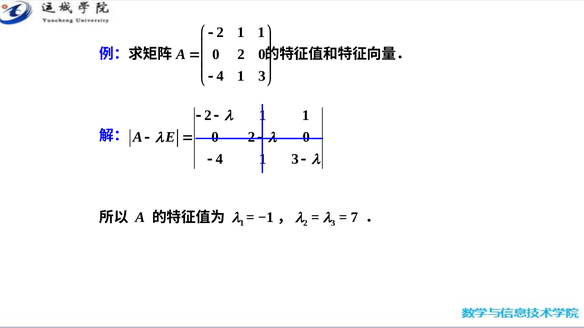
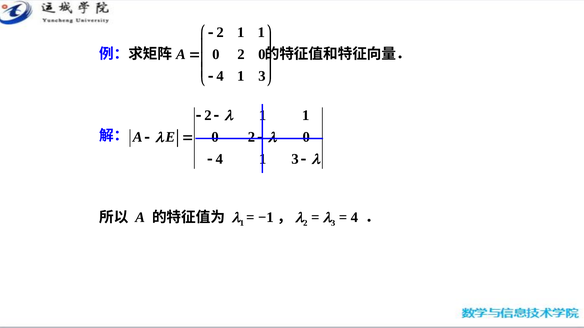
7 at (354, 218): 7 -> 4
